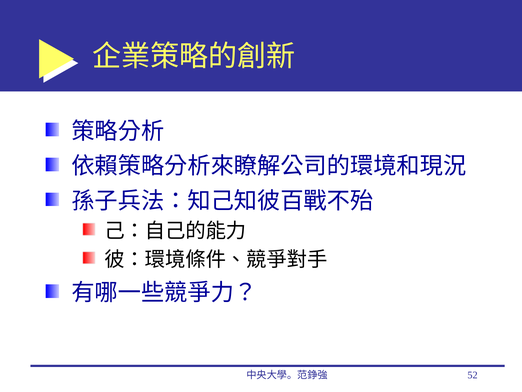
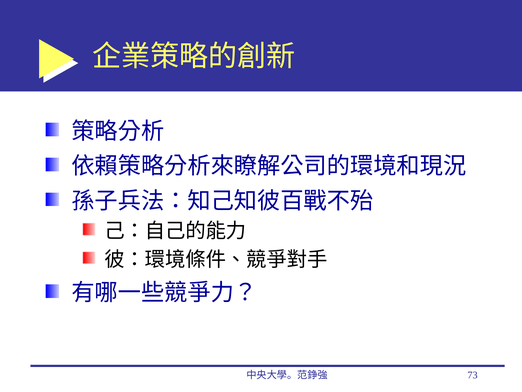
52: 52 -> 73
